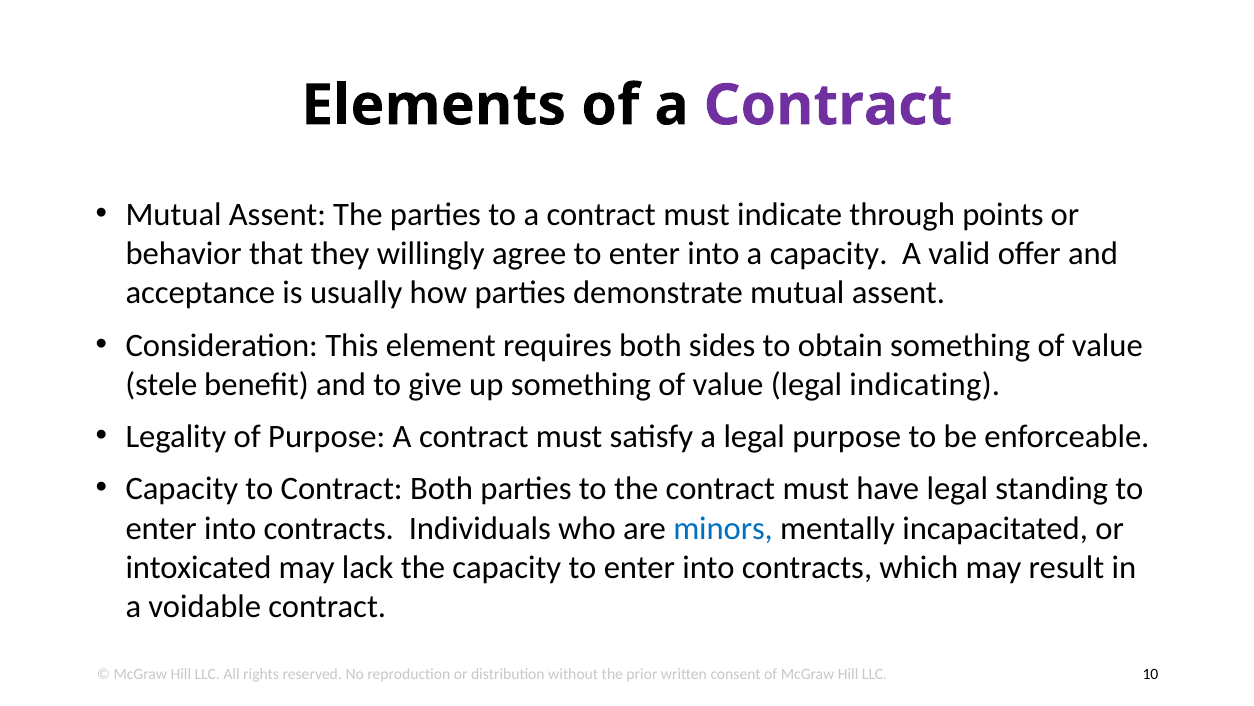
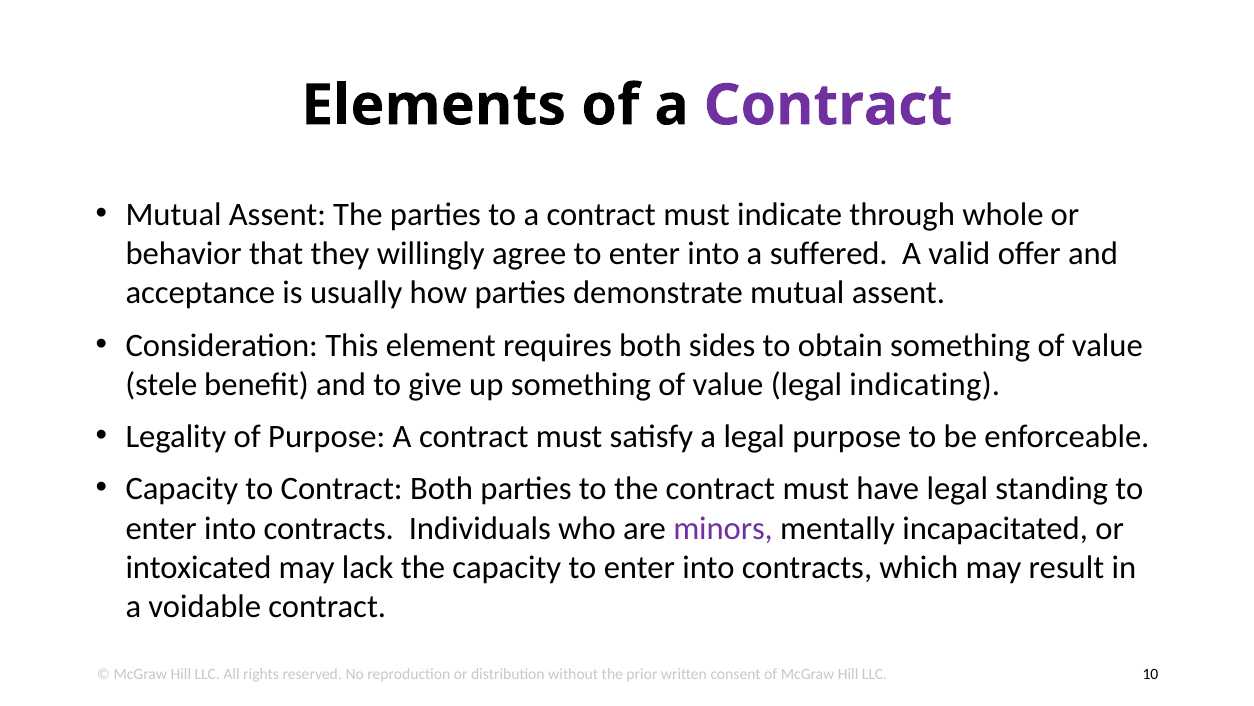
points: points -> whole
a capacity: capacity -> suffered
minors colour: blue -> purple
